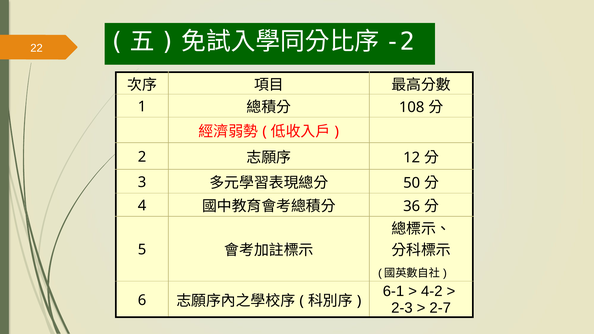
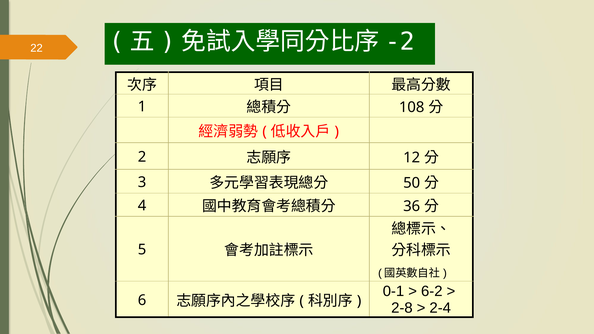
6-1: 6-1 -> 0-1
4-2: 4-2 -> 6-2
2-3: 2-3 -> 2-8
2-7: 2-7 -> 2-4
